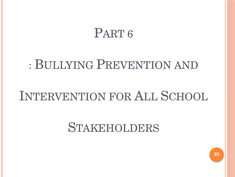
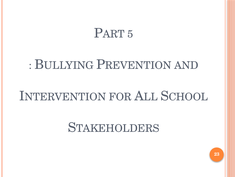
6: 6 -> 5
